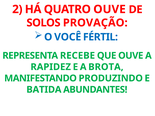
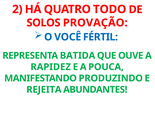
QUATRO OUVE: OUVE -> TODO
RECEBE: RECEBE -> BATIDA
BROTA: BROTA -> POUCA
BATIDA: BATIDA -> REJEITA
